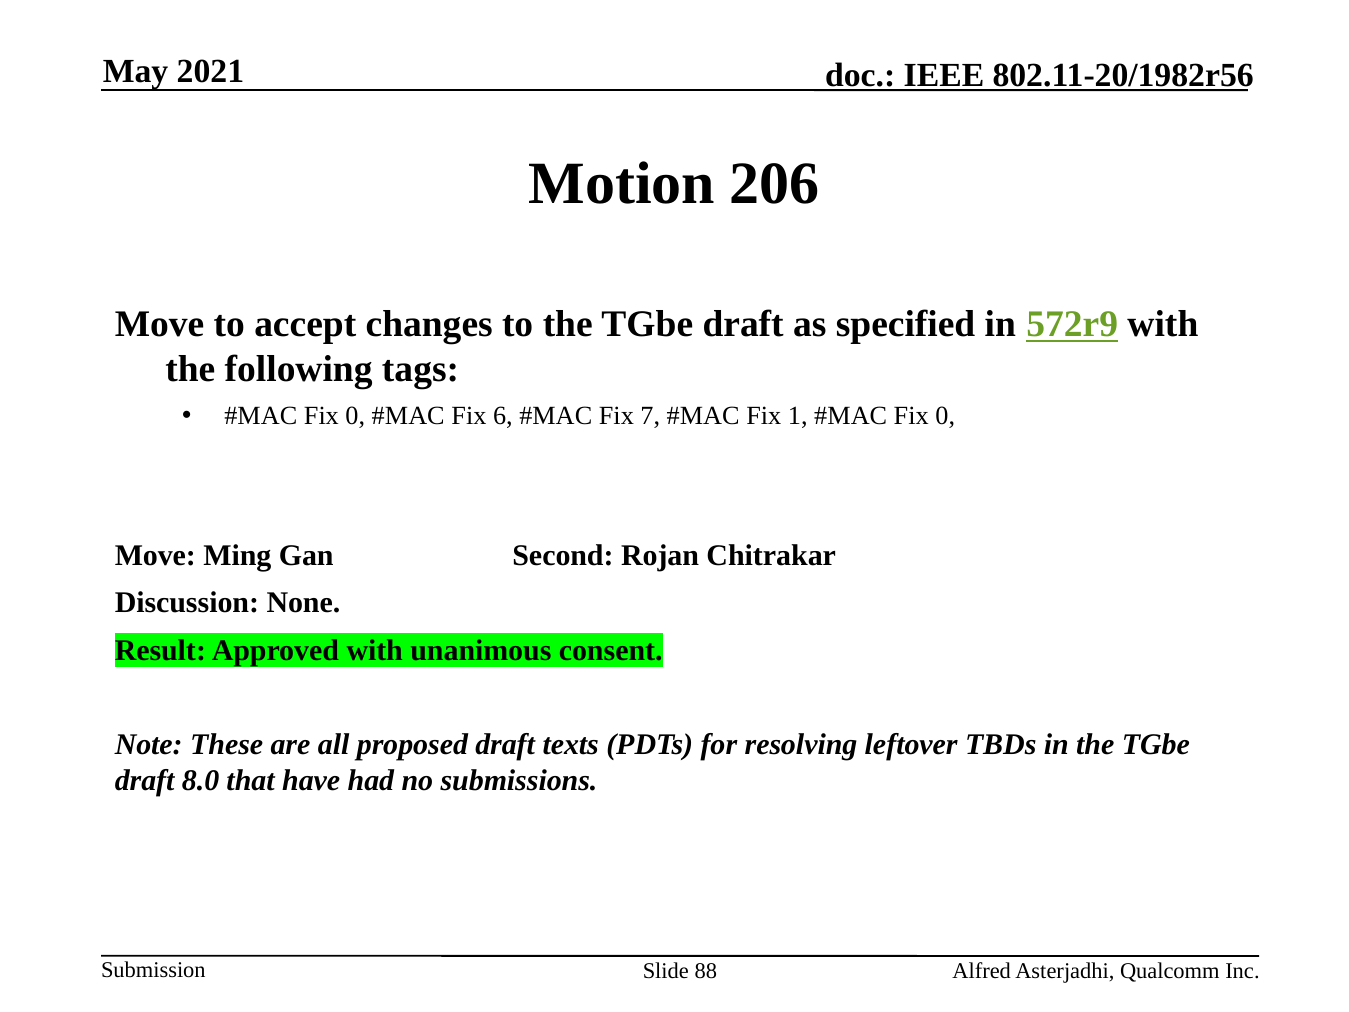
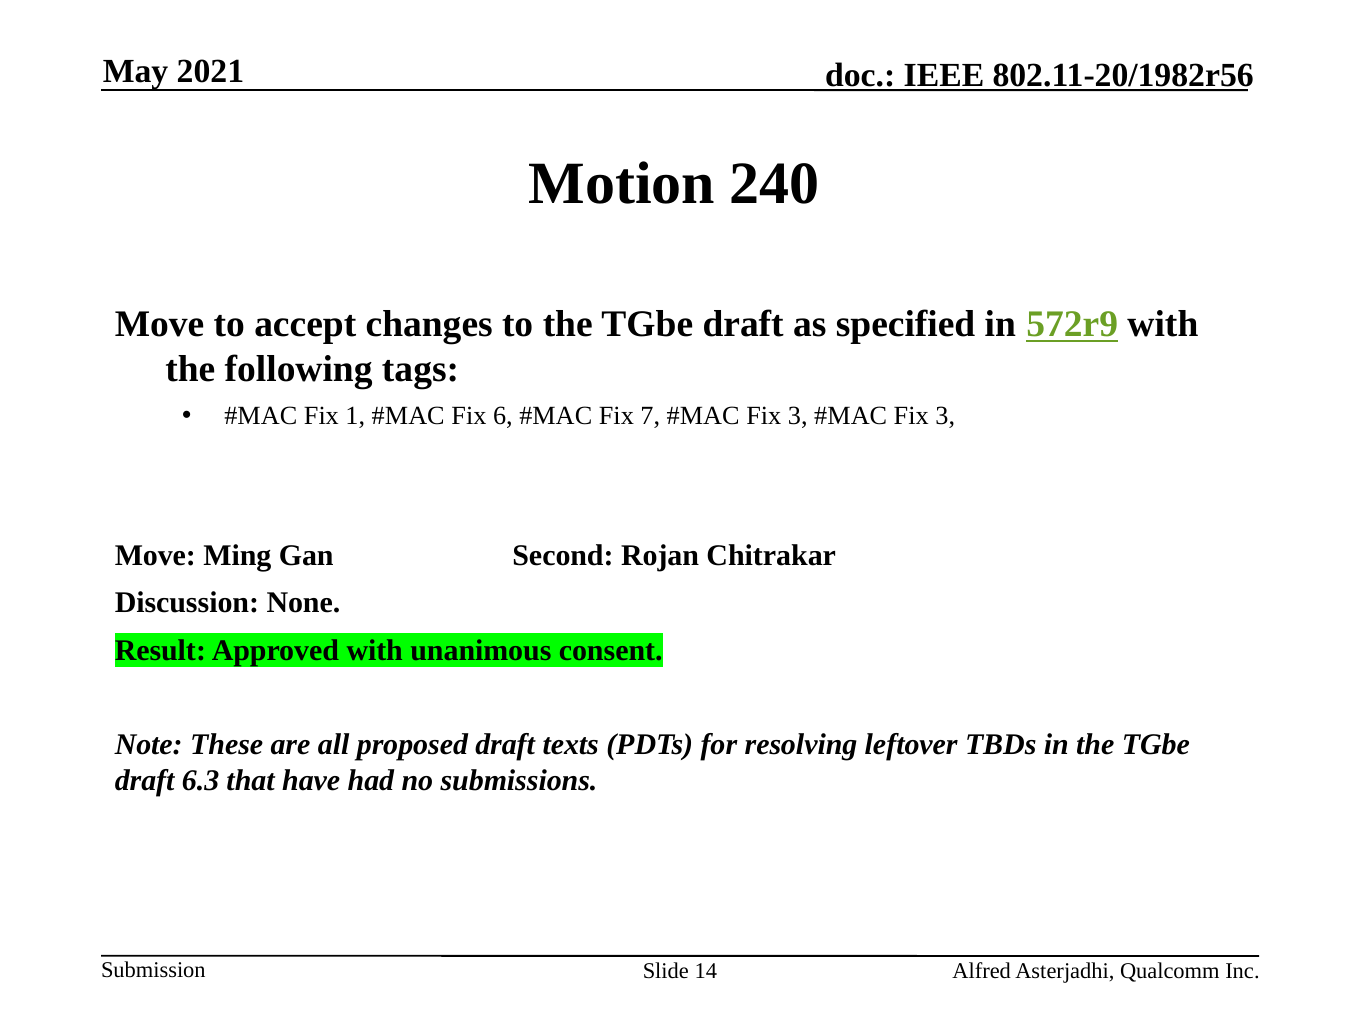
206: 206 -> 240
0 at (355, 416): 0 -> 1
1 at (798, 416): 1 -> 3
0 at (945, 416): 0 -> 3
8.0: 8.0 -> 6.3
88: 88 -> 14
